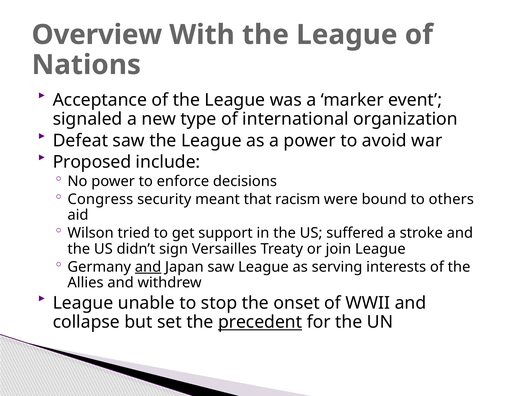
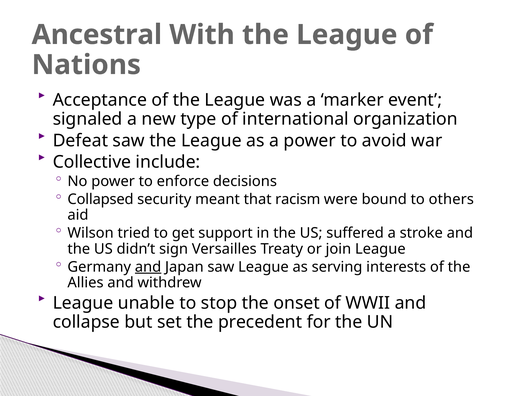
Overview: Overview -> Ancestral
Proposed: Proposed -> Collective
Congress: Congress -> Collapsed
precedent underline: present -> none
